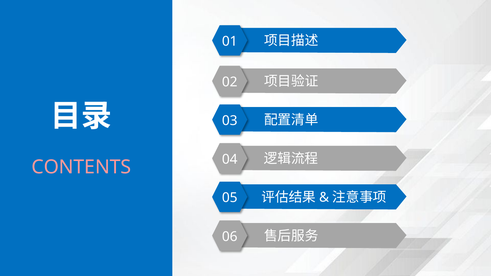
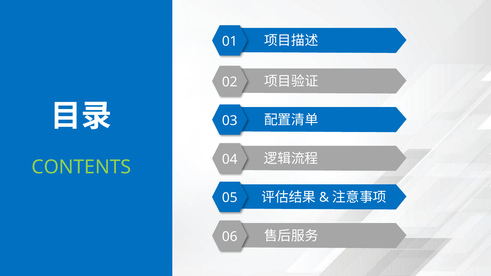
CONTENTS colour: pink -> light green
